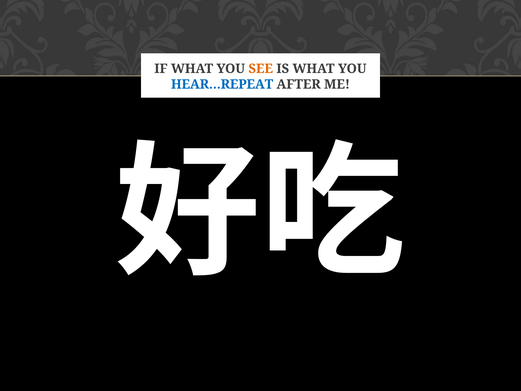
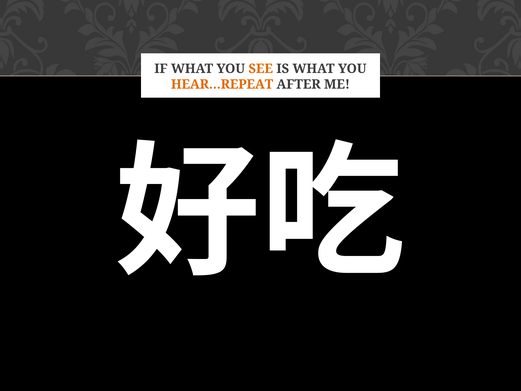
HEAR…REPEAT colour: blue -> orange
